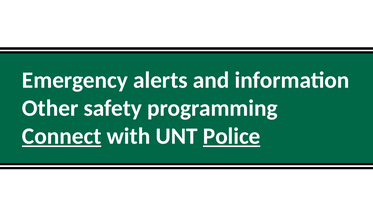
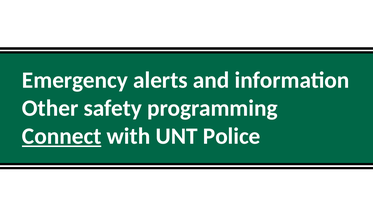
Police underline: present -> none
